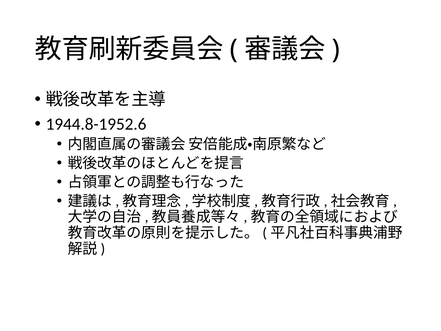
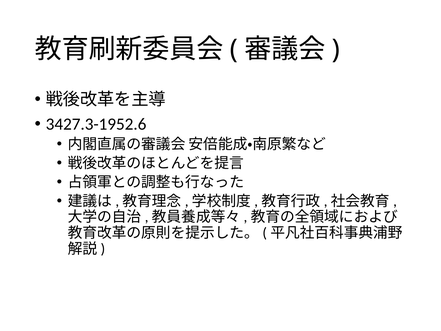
1944.8-1952.6: 1944.8-1952.6 -> 3427.3-1952.6
